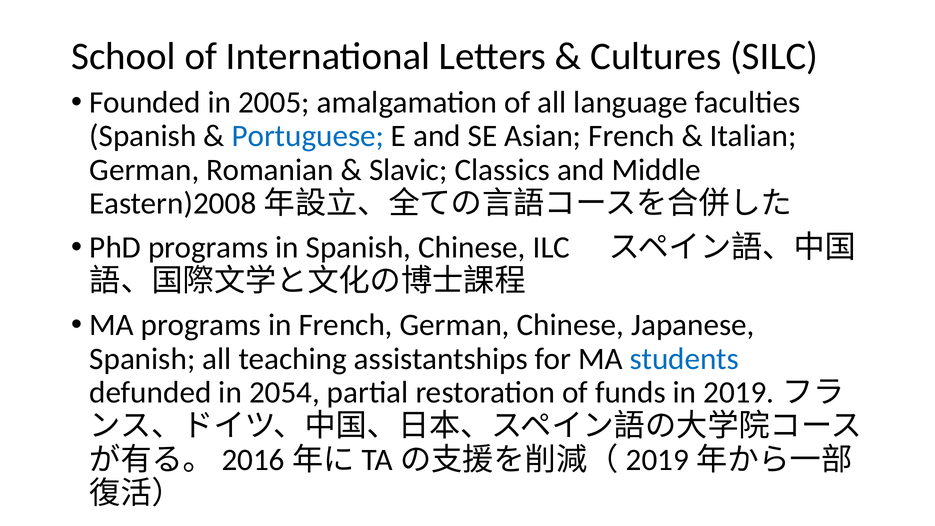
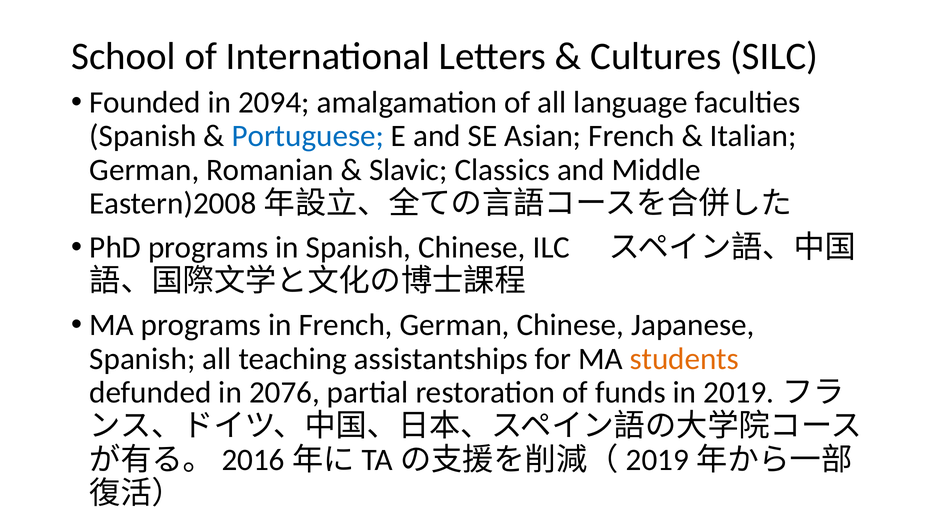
2005: 2005 -> 2094
students colour: blue -> orange
2054: 2054 -> 2076
